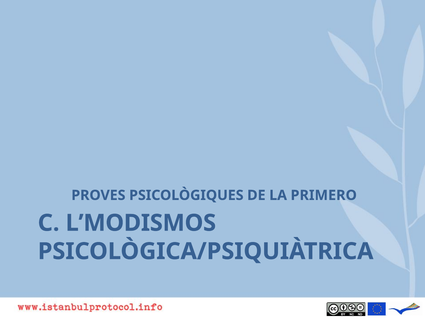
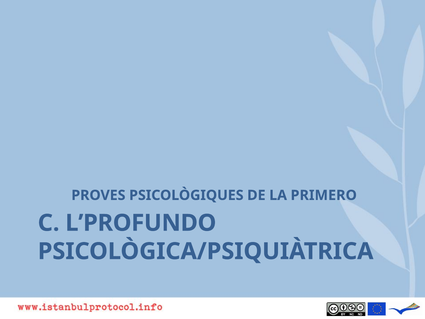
L’MODISMOS: L’MODISMOS -> L’PROFUNDO
